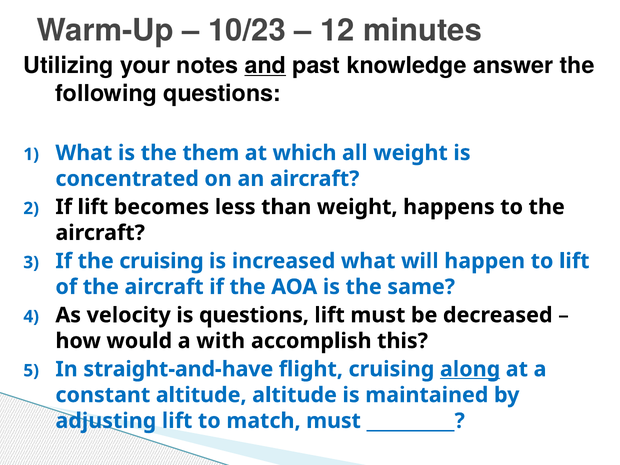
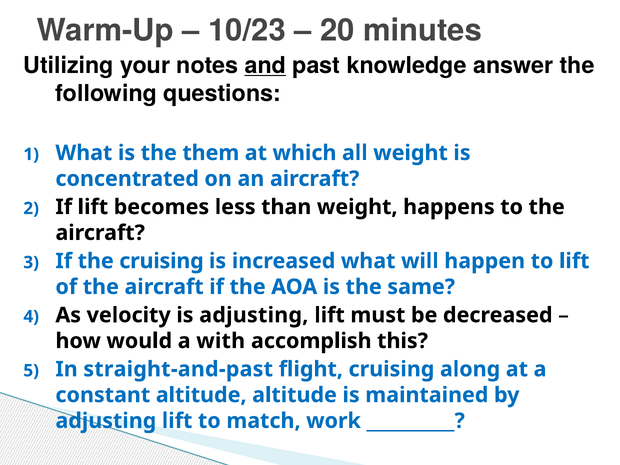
12: 12 -> 20
is questions: questions -> adjusting
straight-and-have: straight-and-have -> straight-and-past
along underline: present -> none
match must: must -> work
